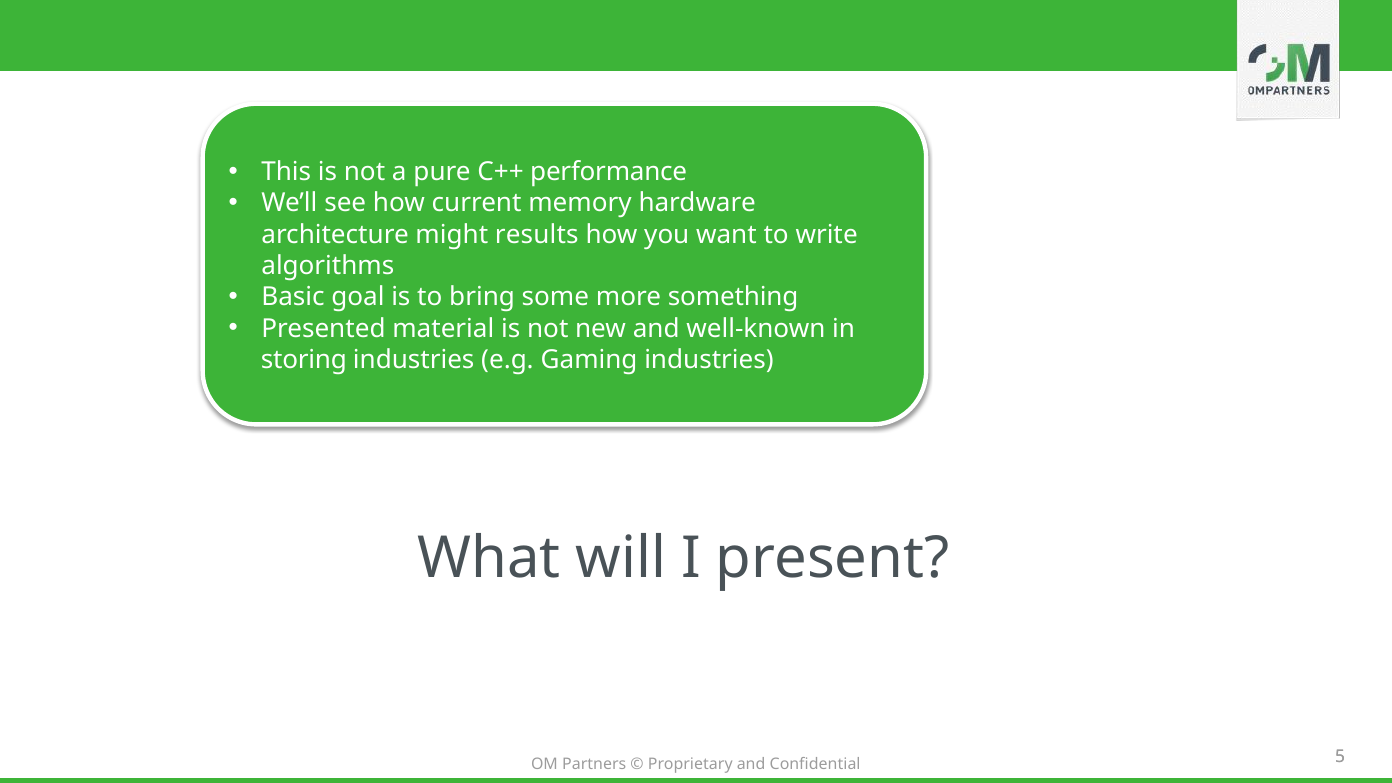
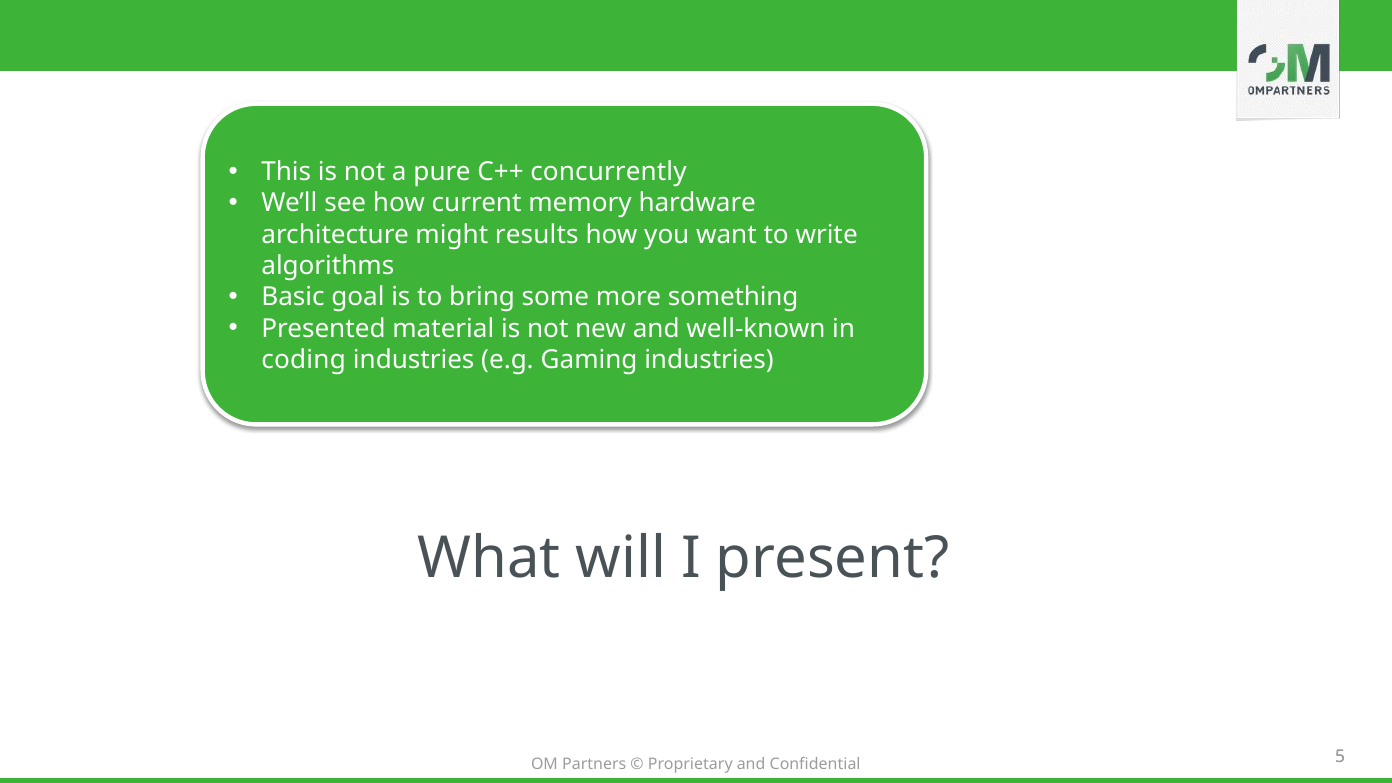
performance: performance -> concurrently
storing: storing -> coding
